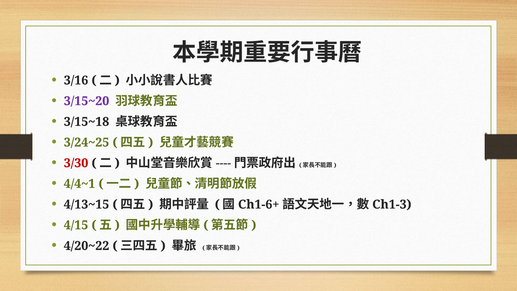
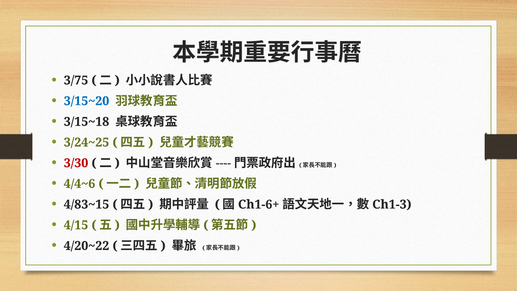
3/16: 3/16 -> 3/75
3/15~20 colour: purple -> blue
4/4~1: 4/4~1 -> 4/4~6
4/13~15: 4/13~15 -> 4/83~15
